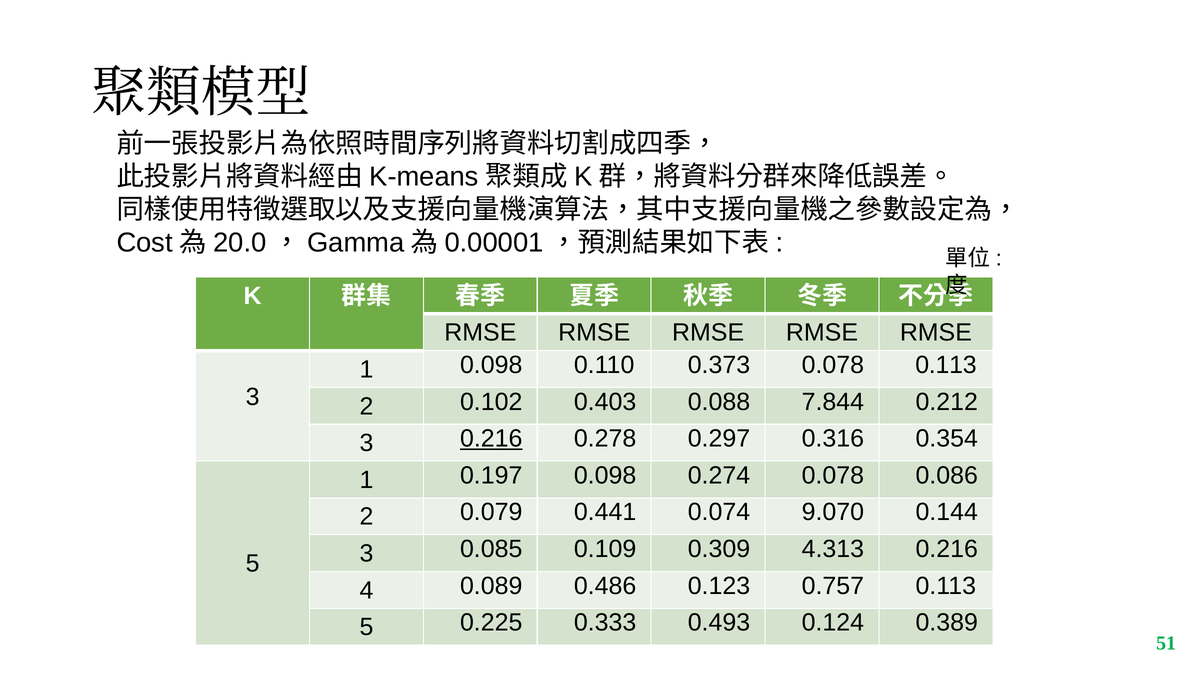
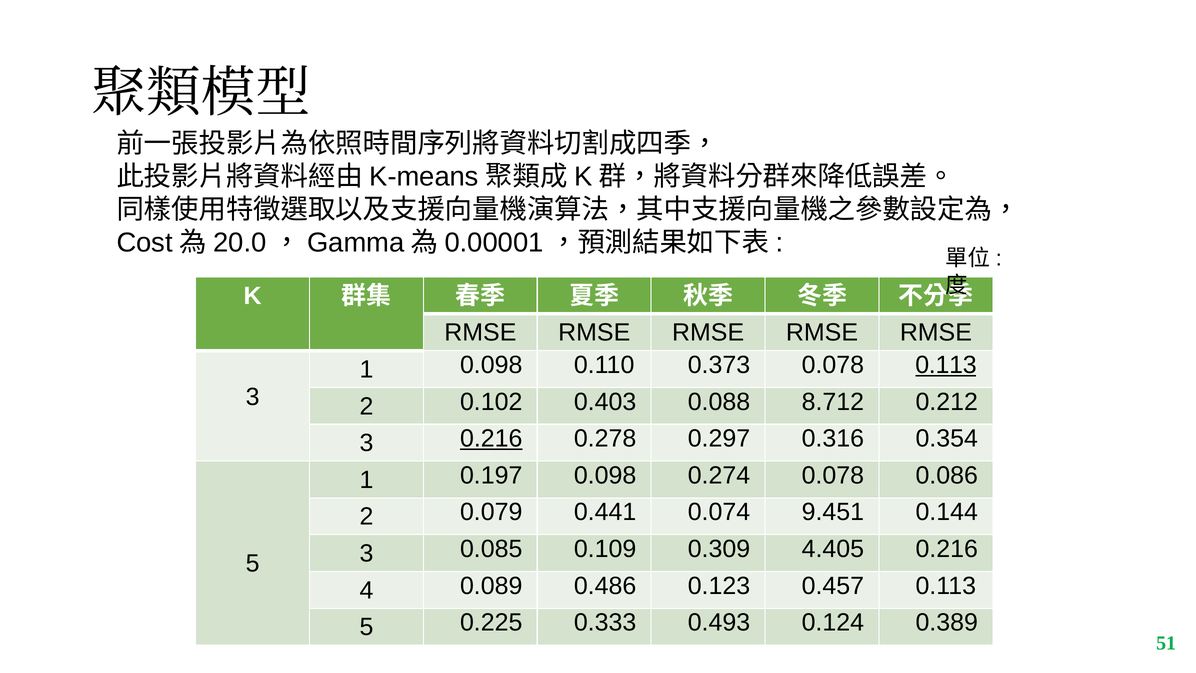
0.113 at (946, 365) underline: none -> present
7.844: 7.844 -> 8.712
9.070: 9.070 -> 9.451
4.313: 4.313 -> 4.405
0.757: 0.757 -> 0.457
